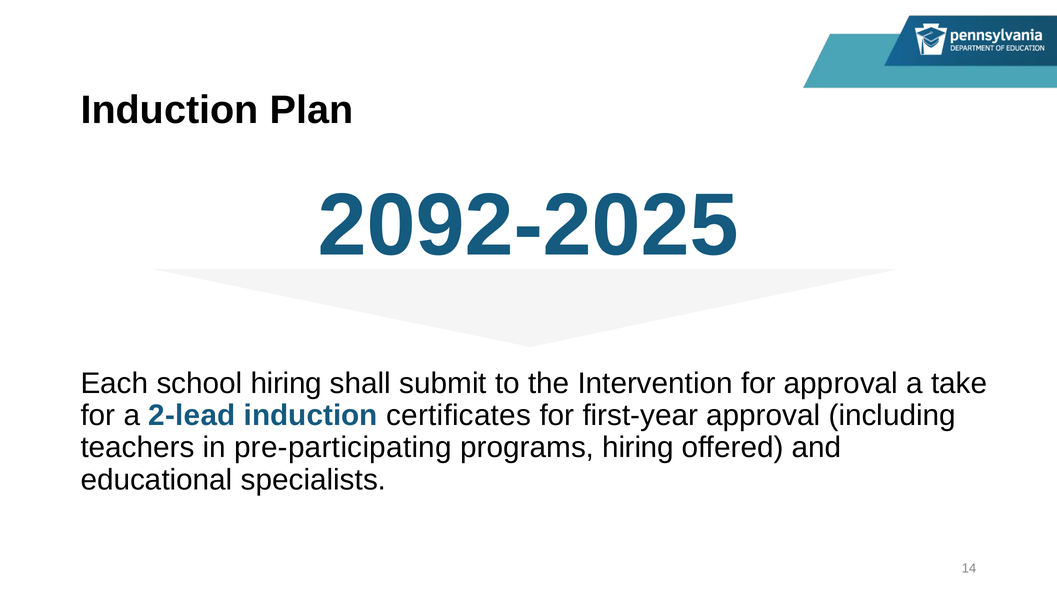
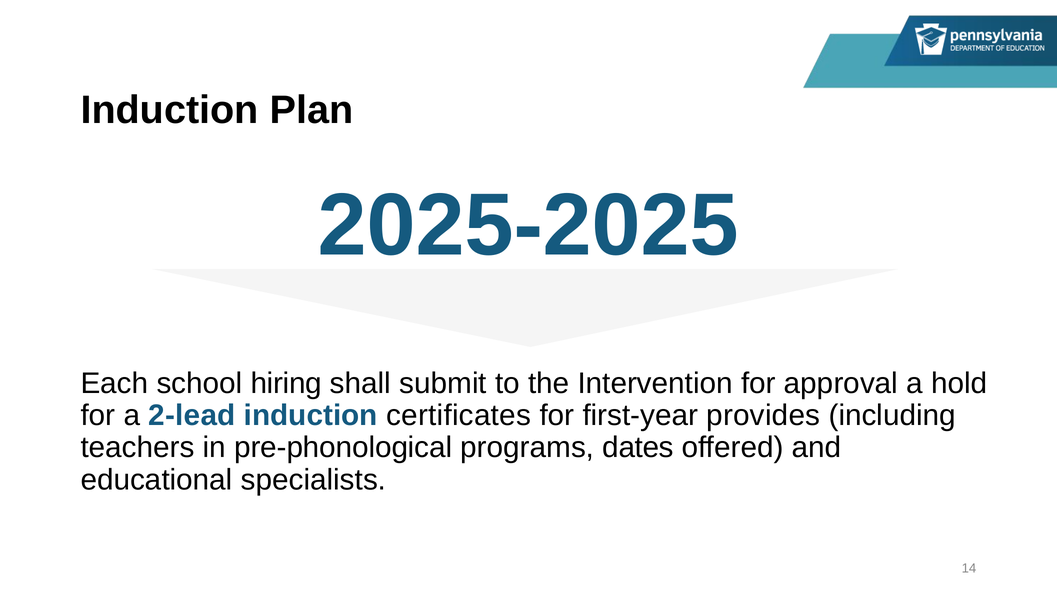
2092-2025: 2092-2025 -> 2025-2025
take: take -> hold
first-year approval: approval -> provides
pre-participating: pre-participating -> pre-phonological
programs hiring: hiring -> dates
